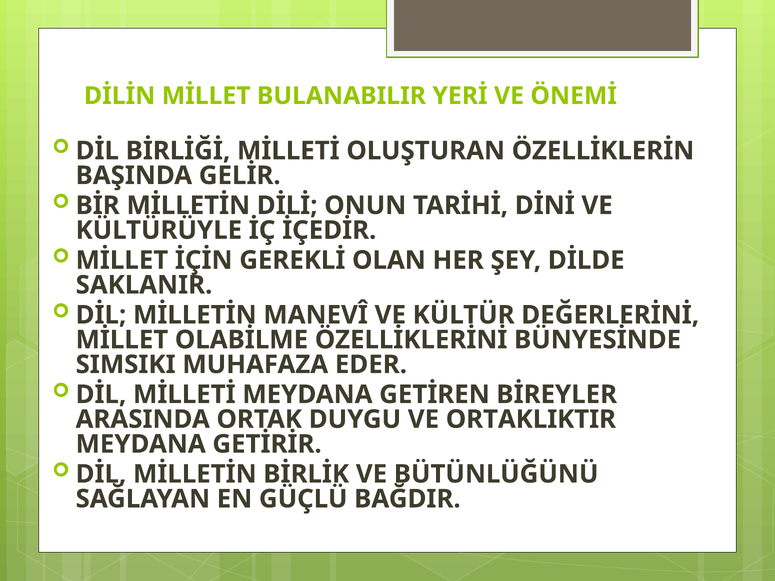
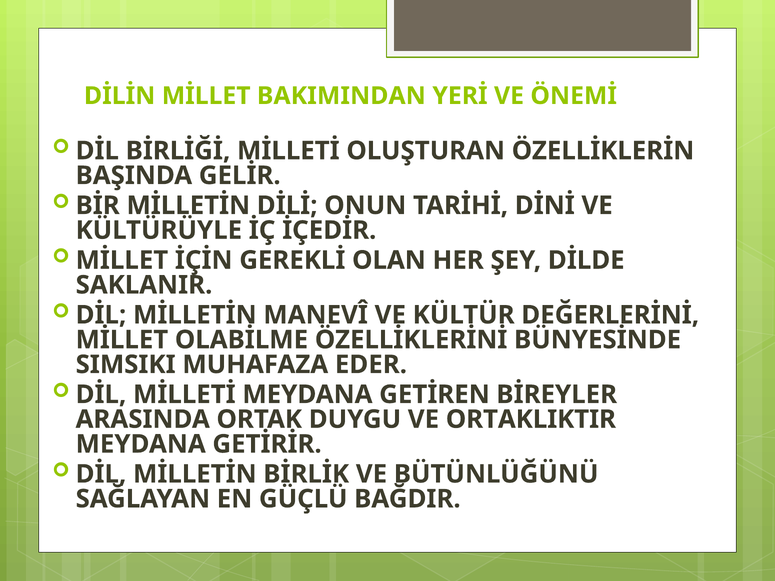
BULANABILIR: BULANABILIR -> BAKIMINDAN
